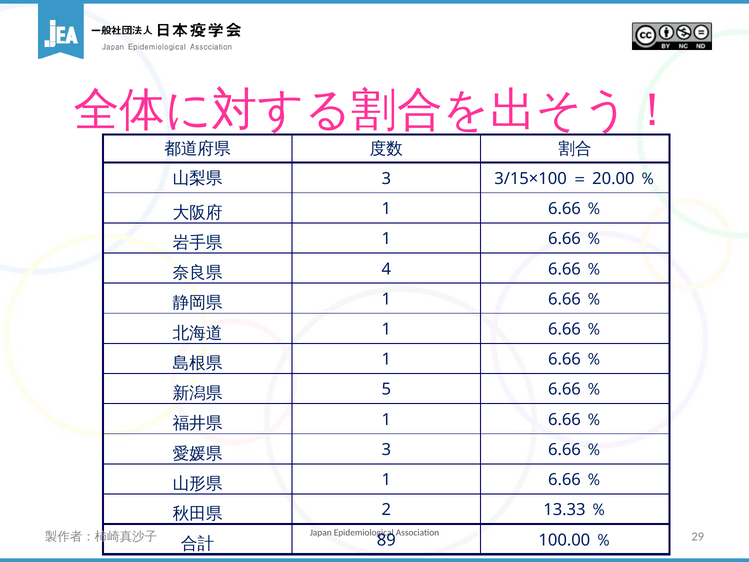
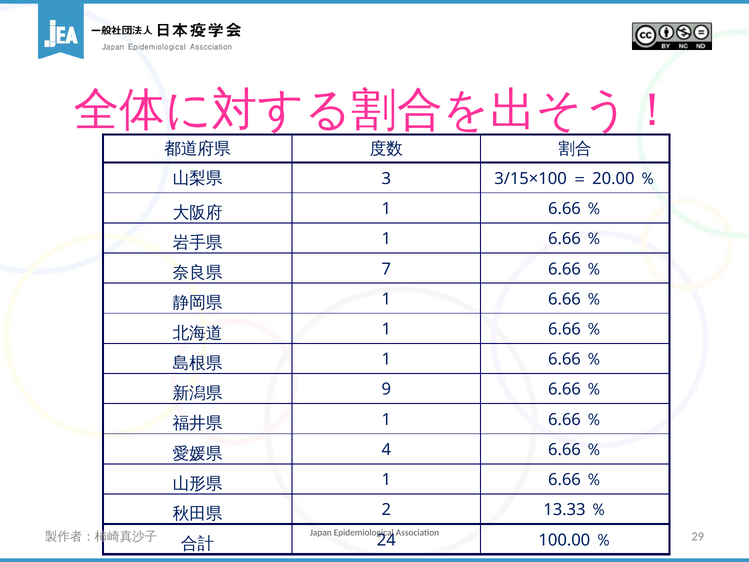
4: 4 -> 7
5: 5 -> 9
3 at (386, 450): 3 -> 4
89: 89 -> 24
